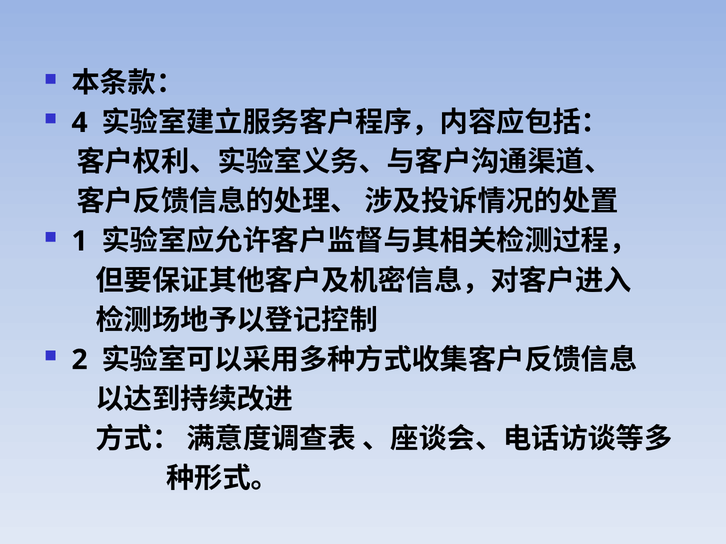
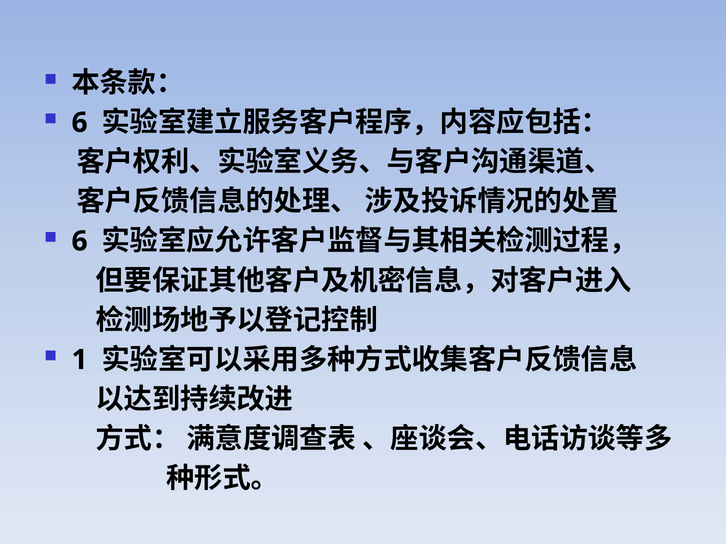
4 at (80, 123): 4 -> 6
1 at (80, 241): 1 -> 6
2: 2 -> 1
